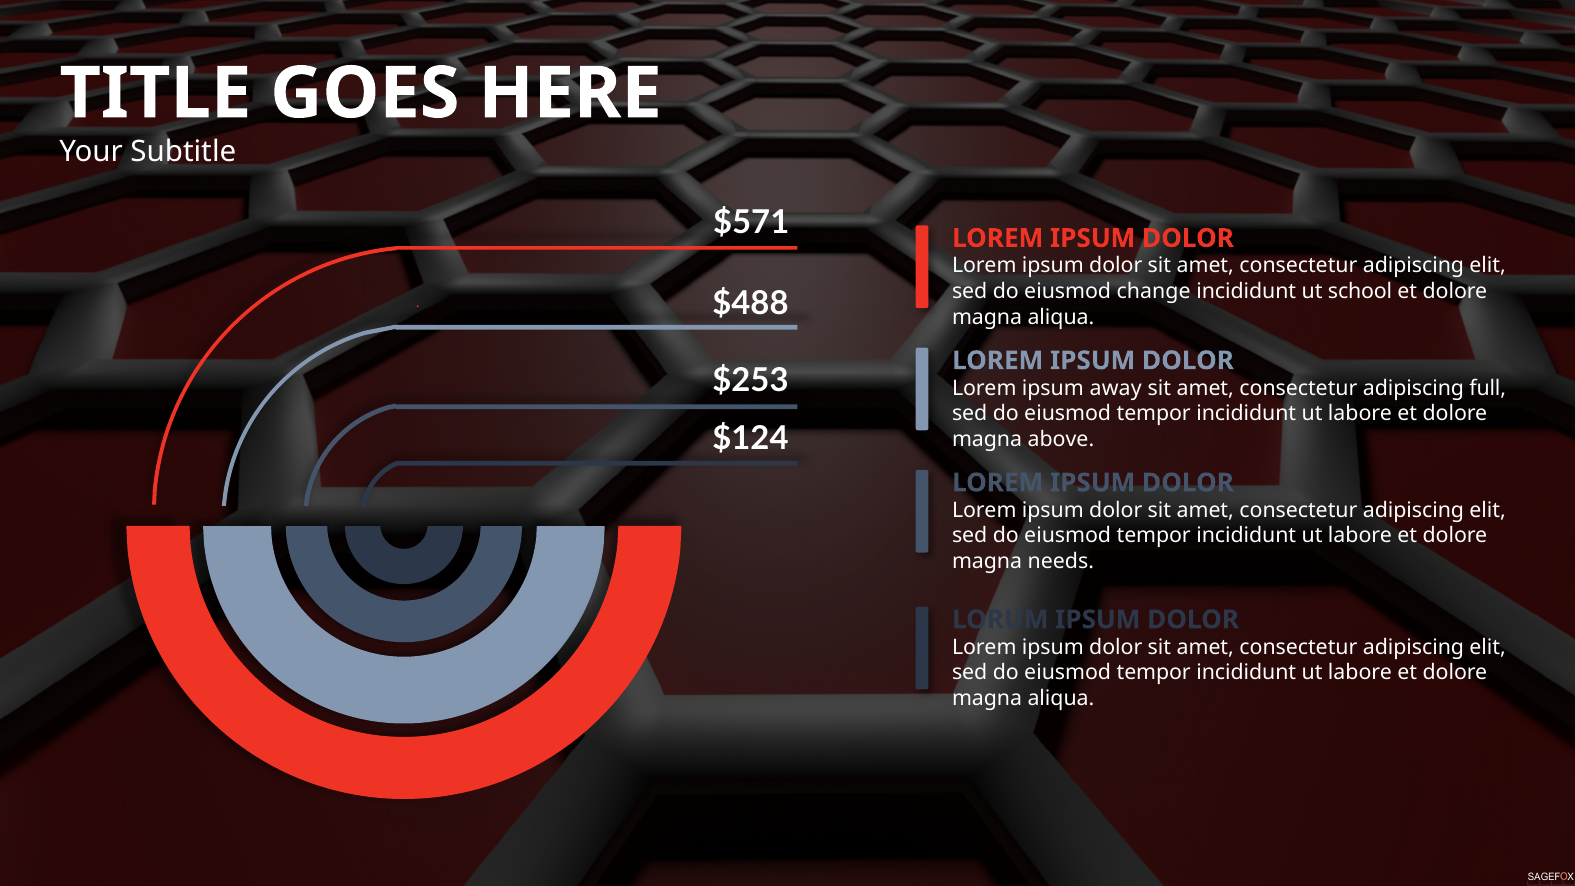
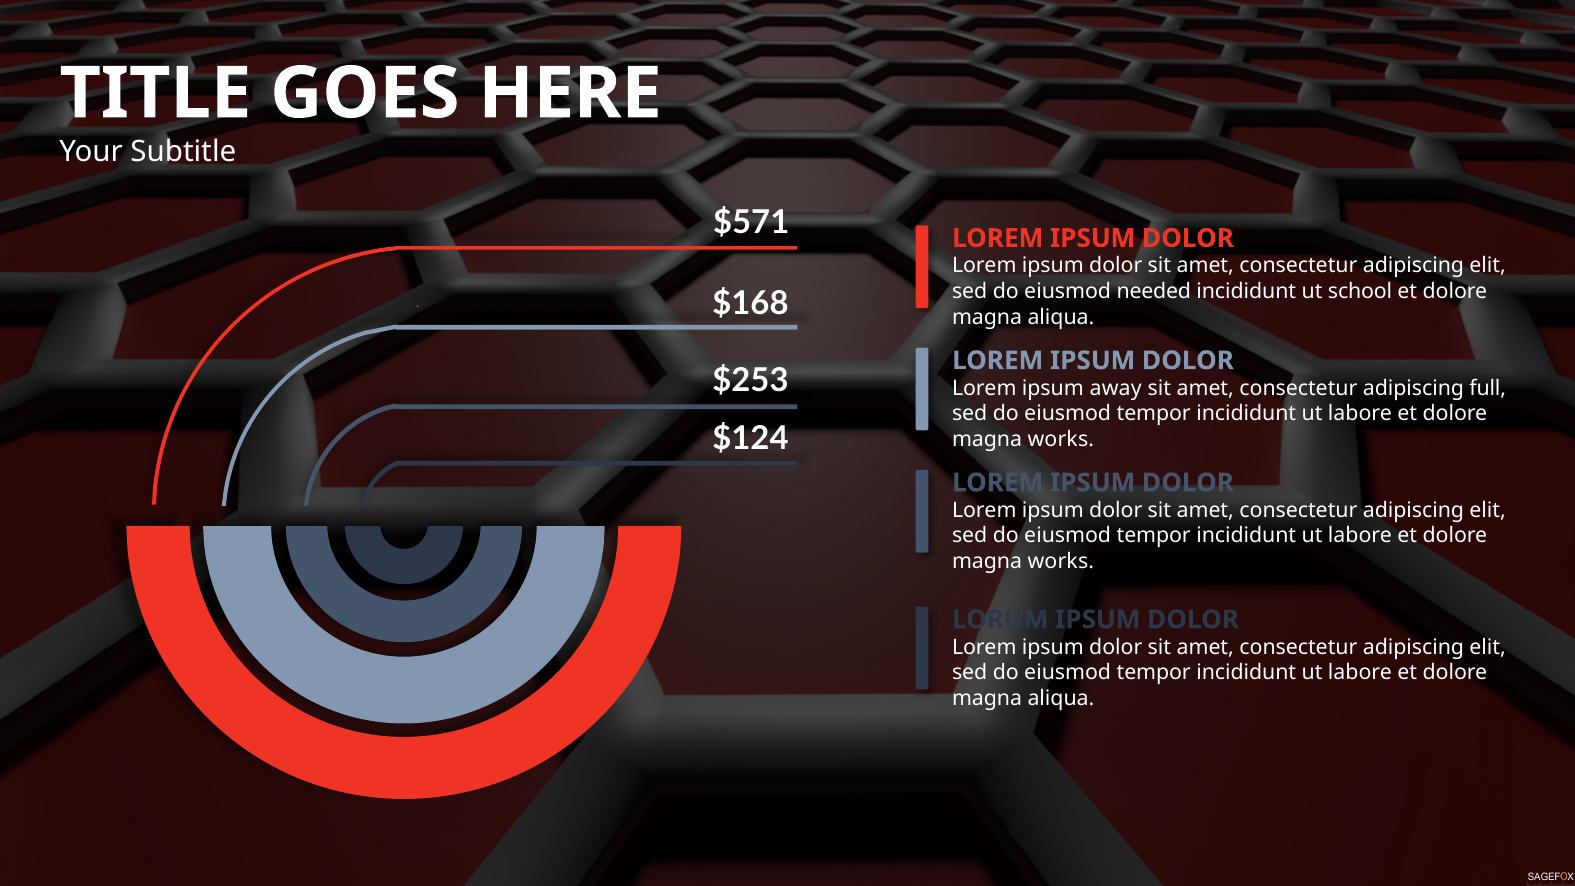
change: change -> needed
$488: $488 -> $168
above at (1061, 439): above -> works
needs at (1061, 561): needs -> works
